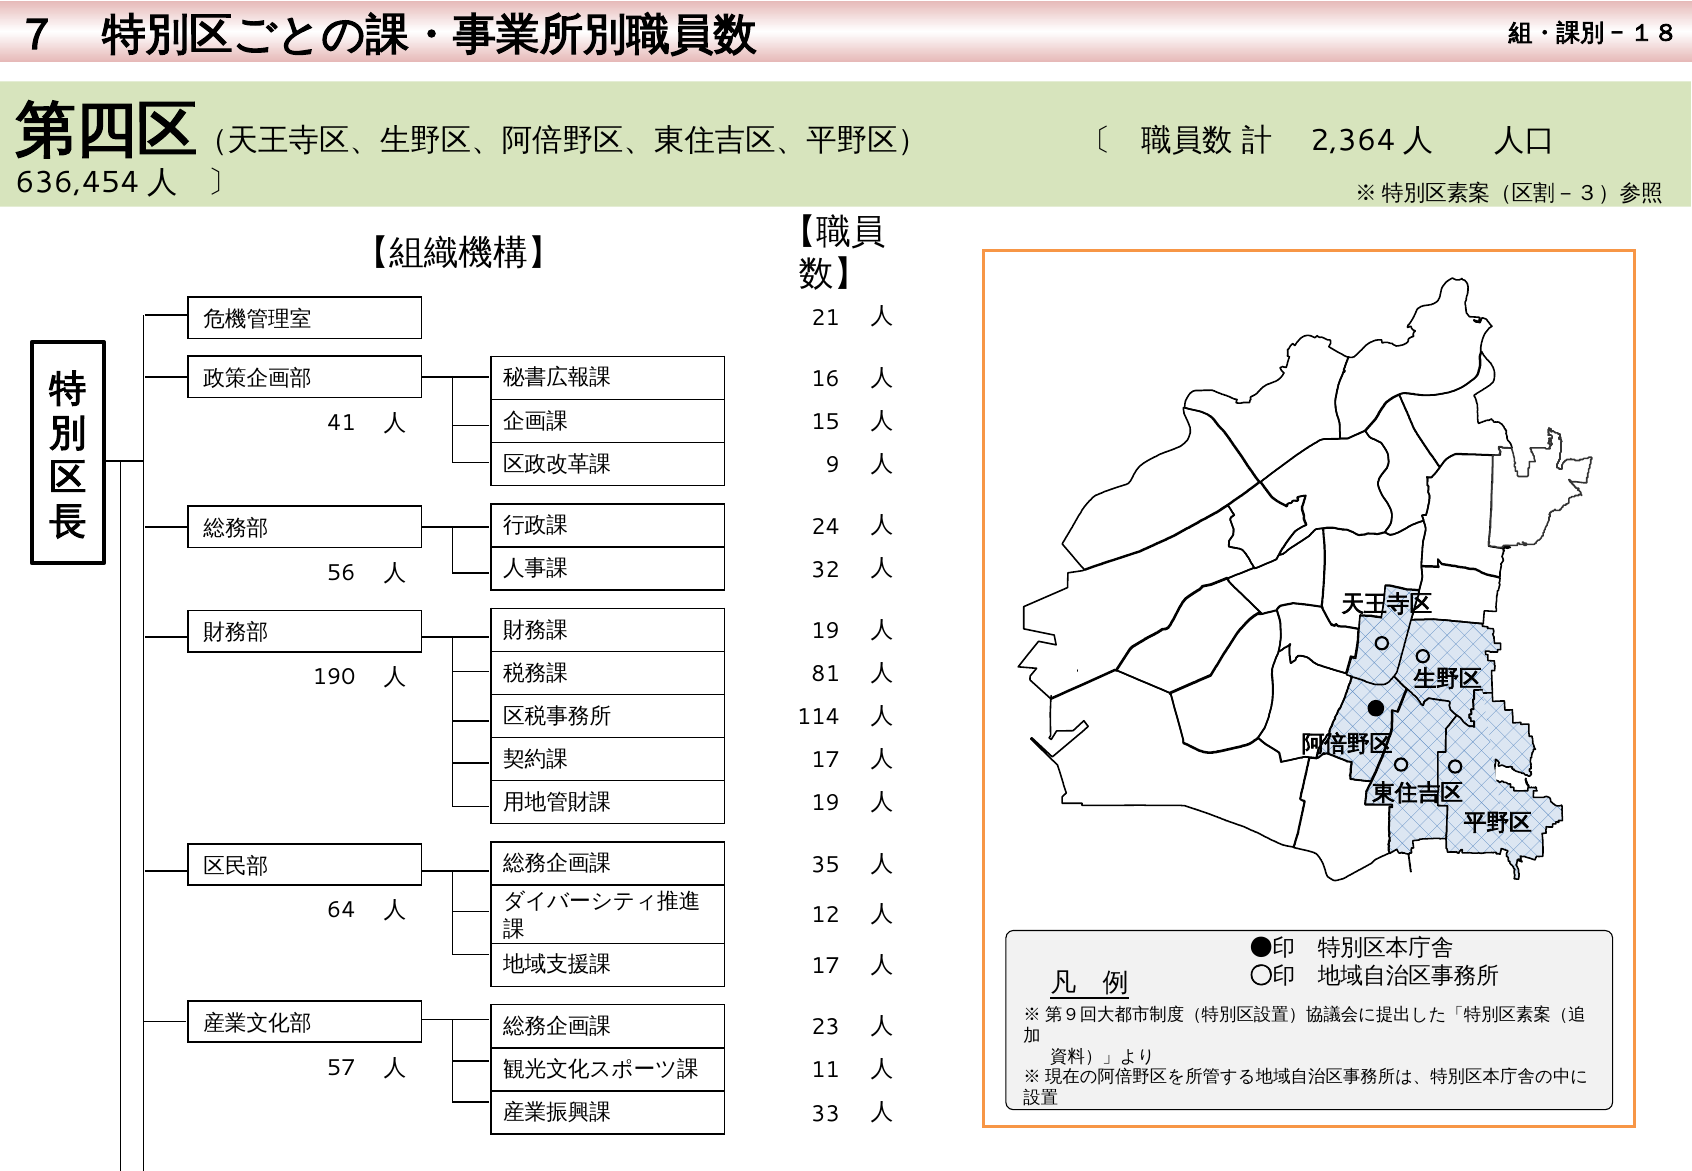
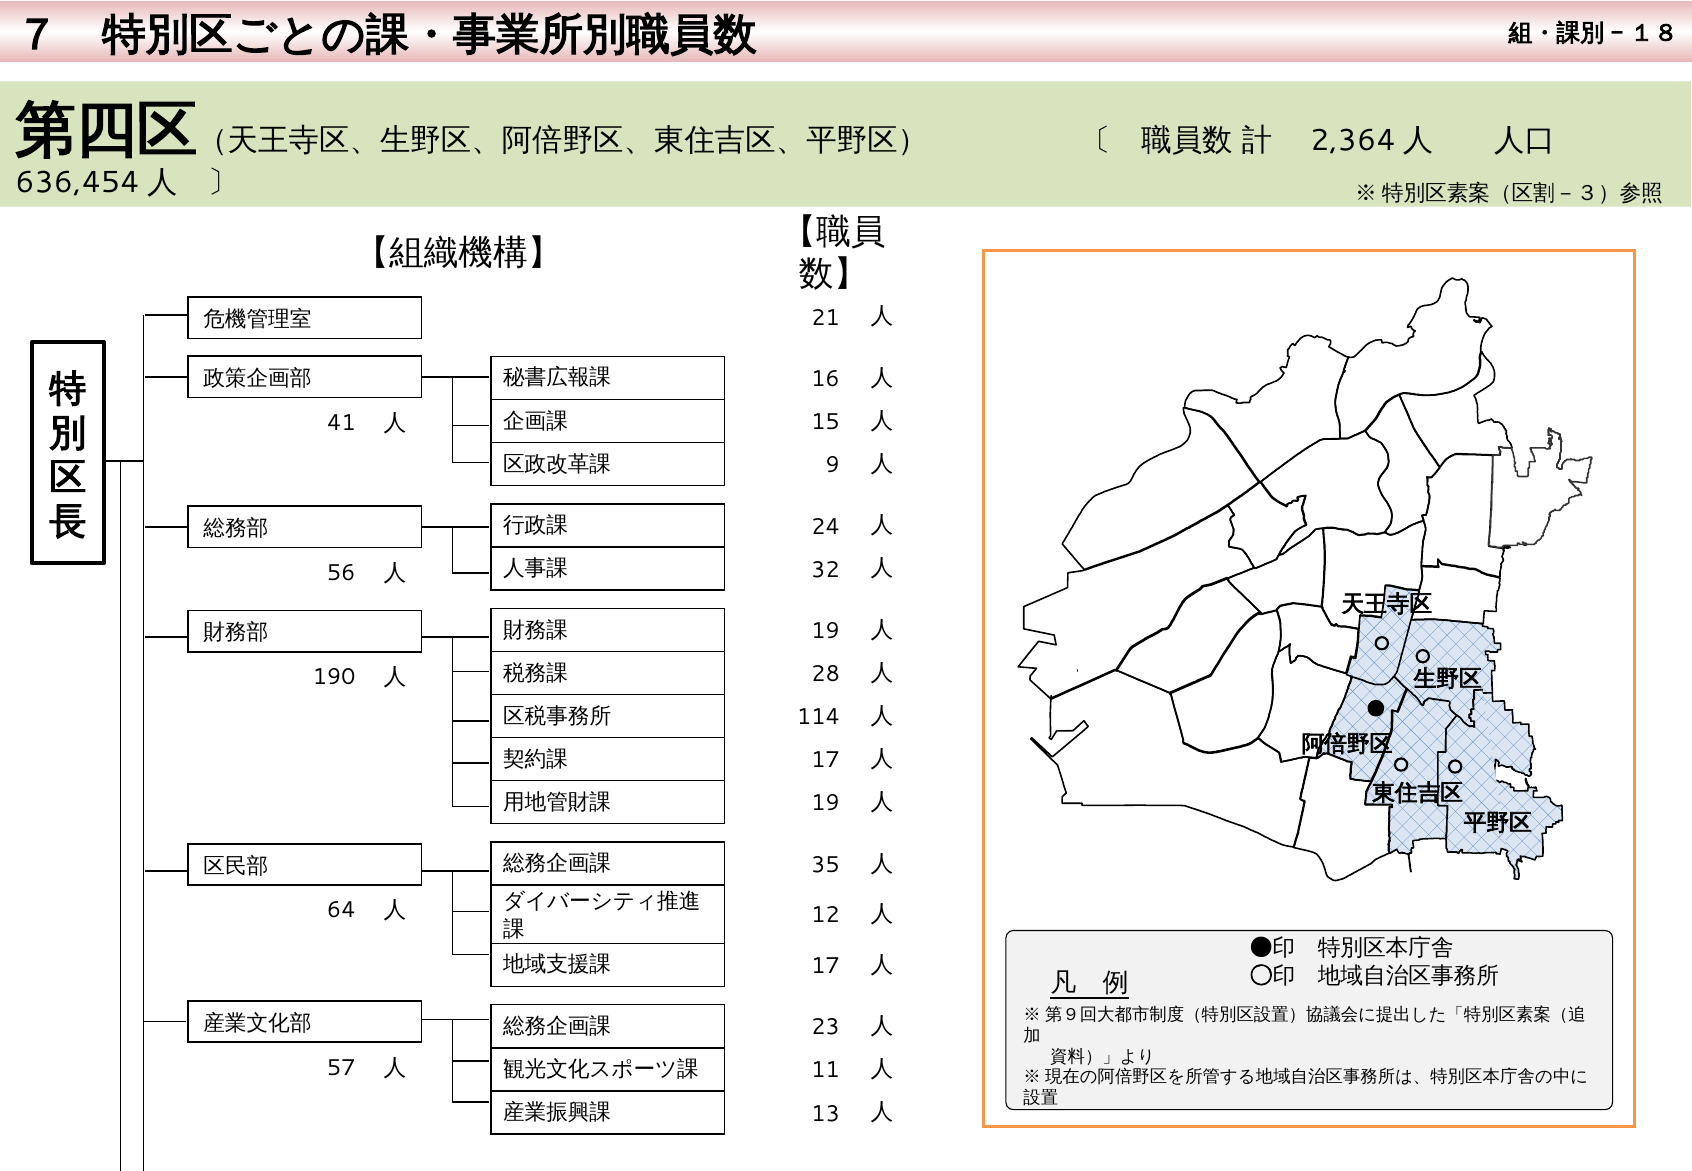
81: 81 -> 28
33: 33 -> 13
